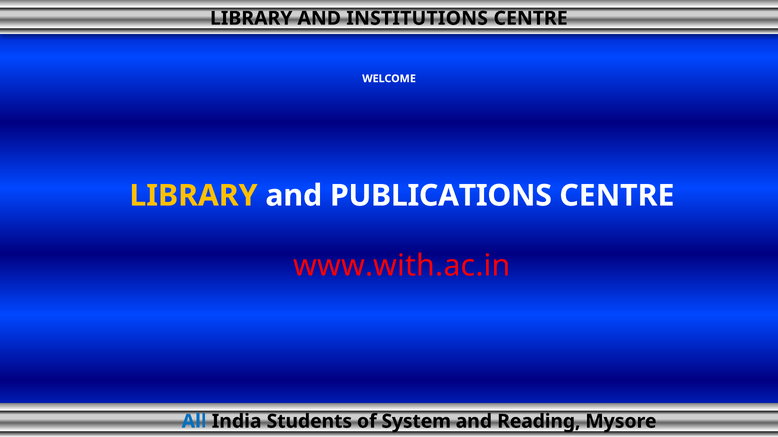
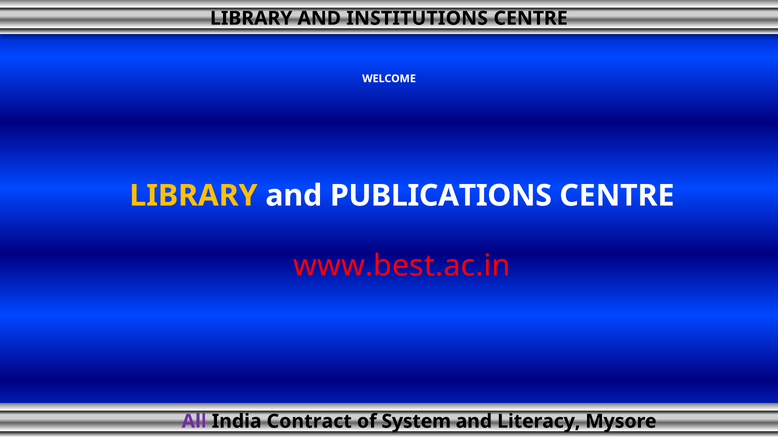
www.with.ac.in: www.with.ac.in -> www.best.ac.in
All colour: blue -> purple
Students: Students -> Contract
Reading: Reading -> Literacy
